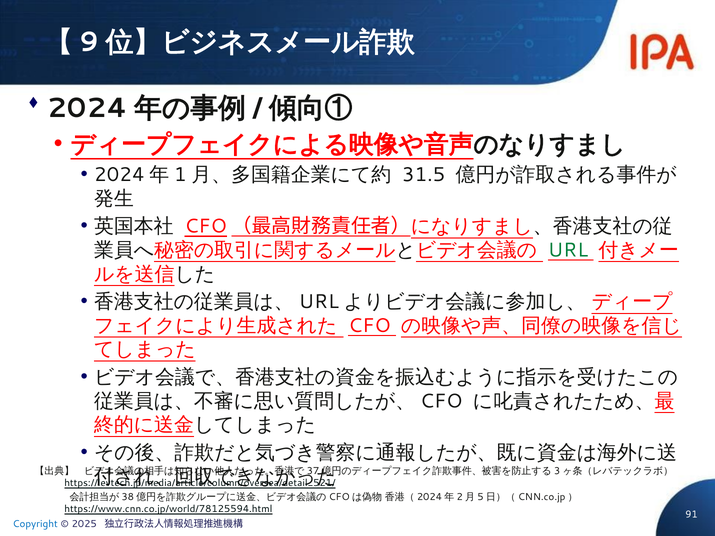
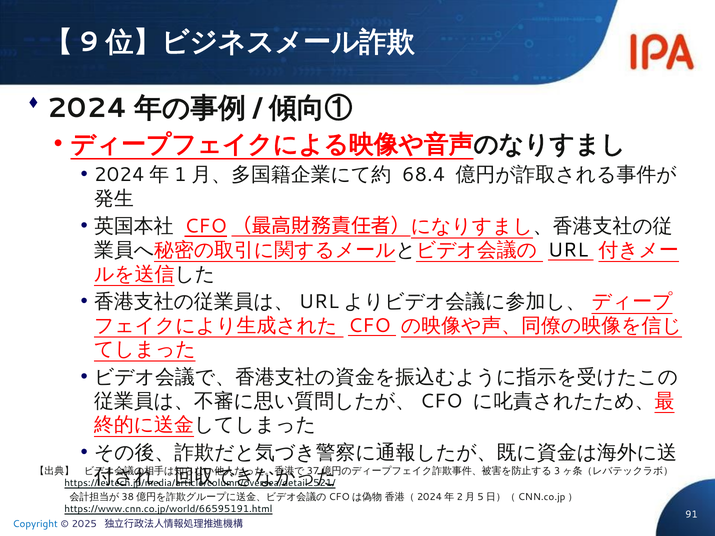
31.5: 31.5 -> 68.4
URL colour: green -> black
https://www.cnn.co.jp/world/78125594.html: https://www.cnn.co.jp/world/78125594.html -> https://www.cnn.co.jp/world/66595191.html
